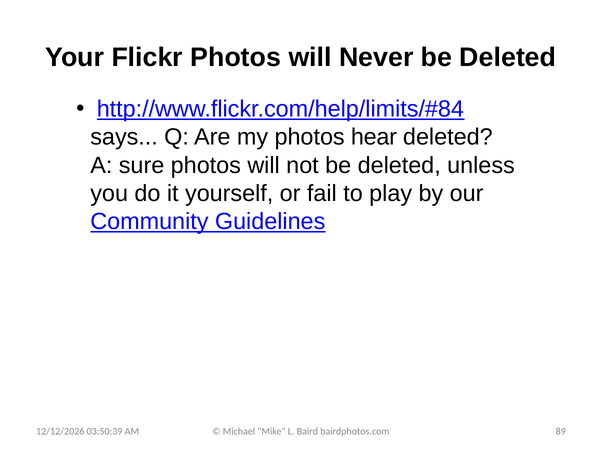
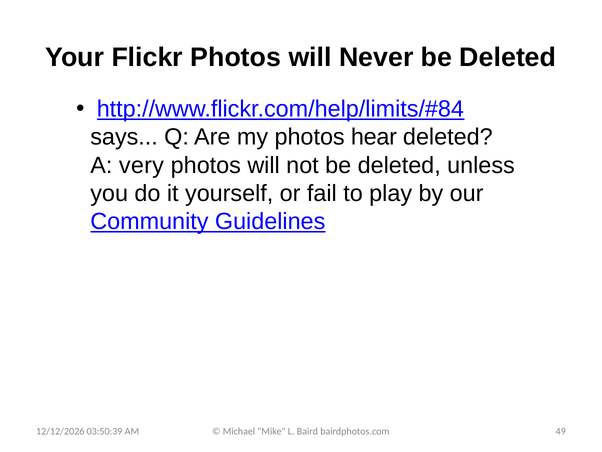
sure: sure -> very
89: 89 -> 49
